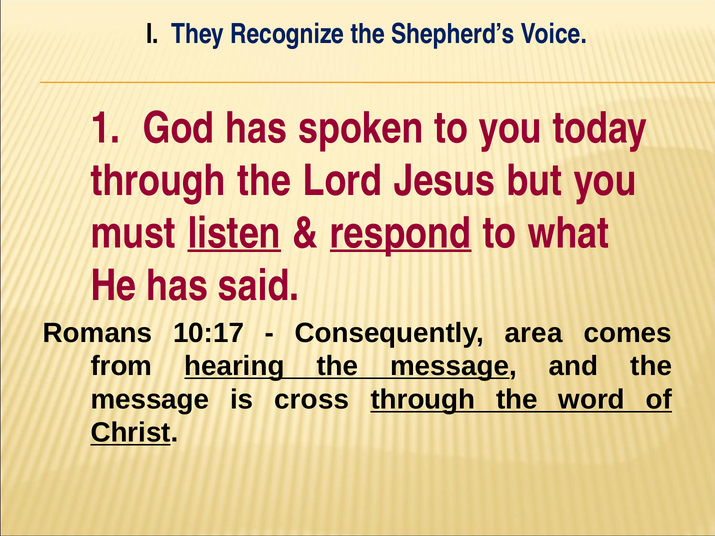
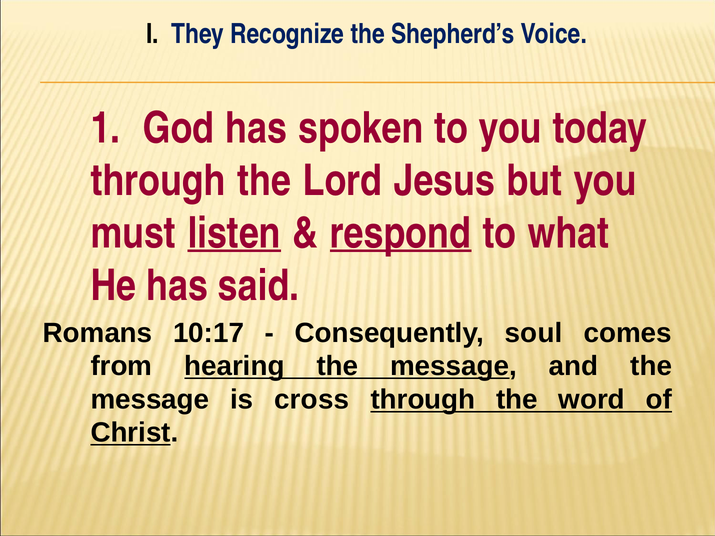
area: area -> soul
